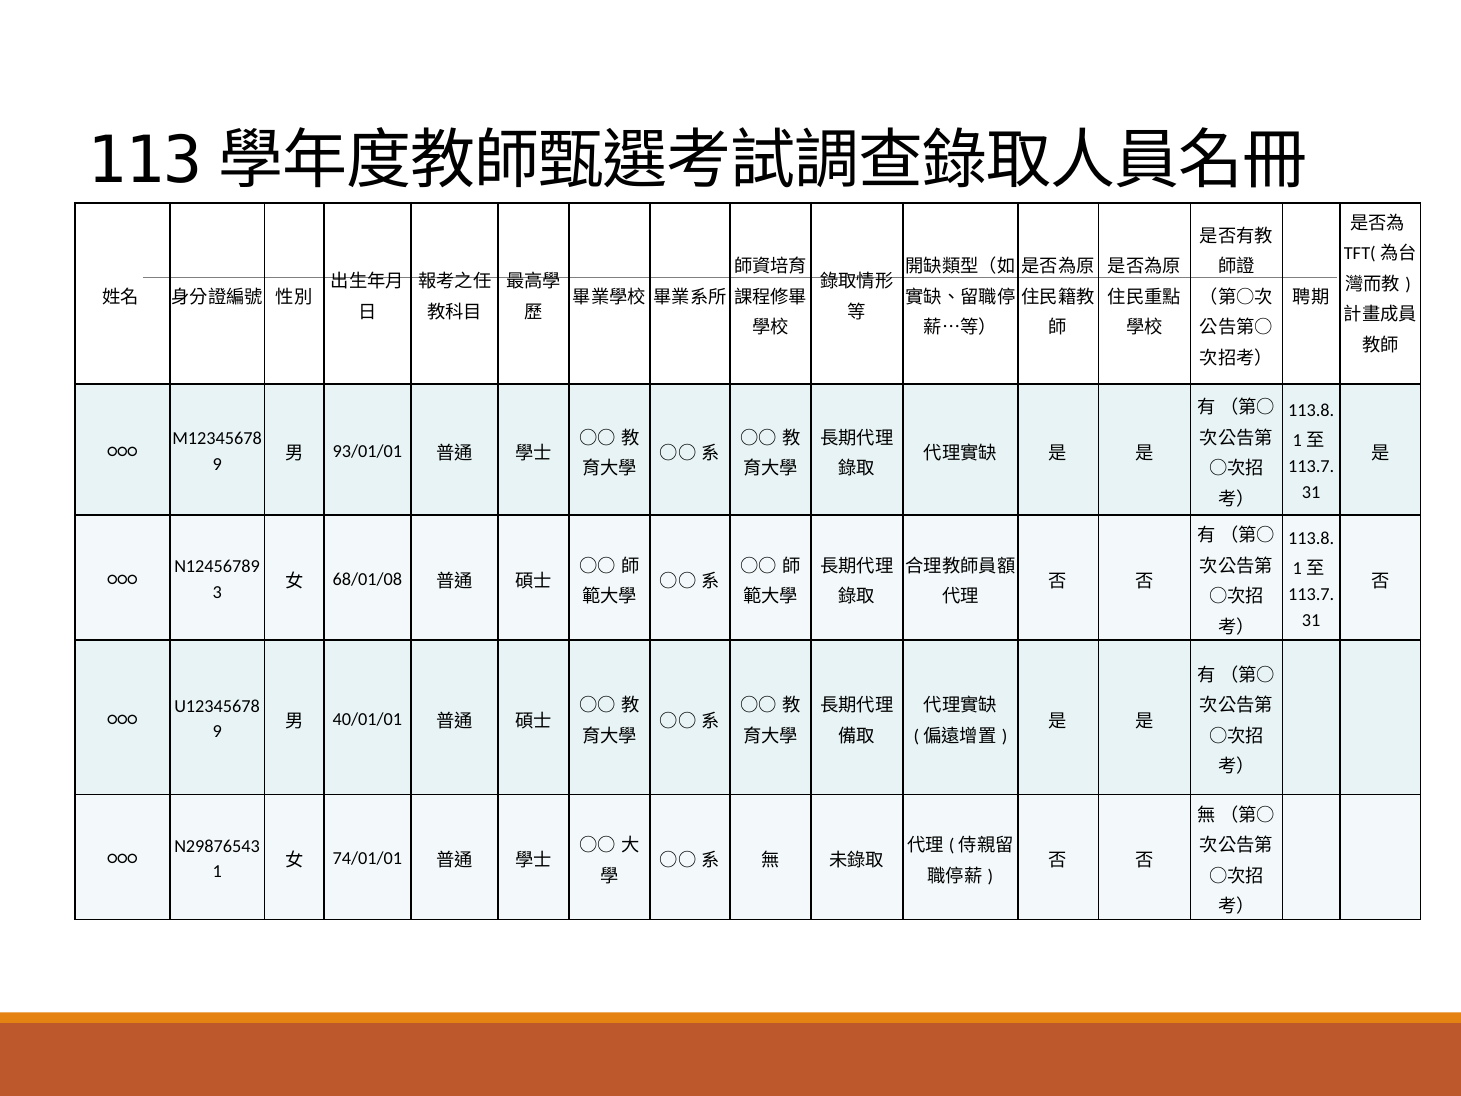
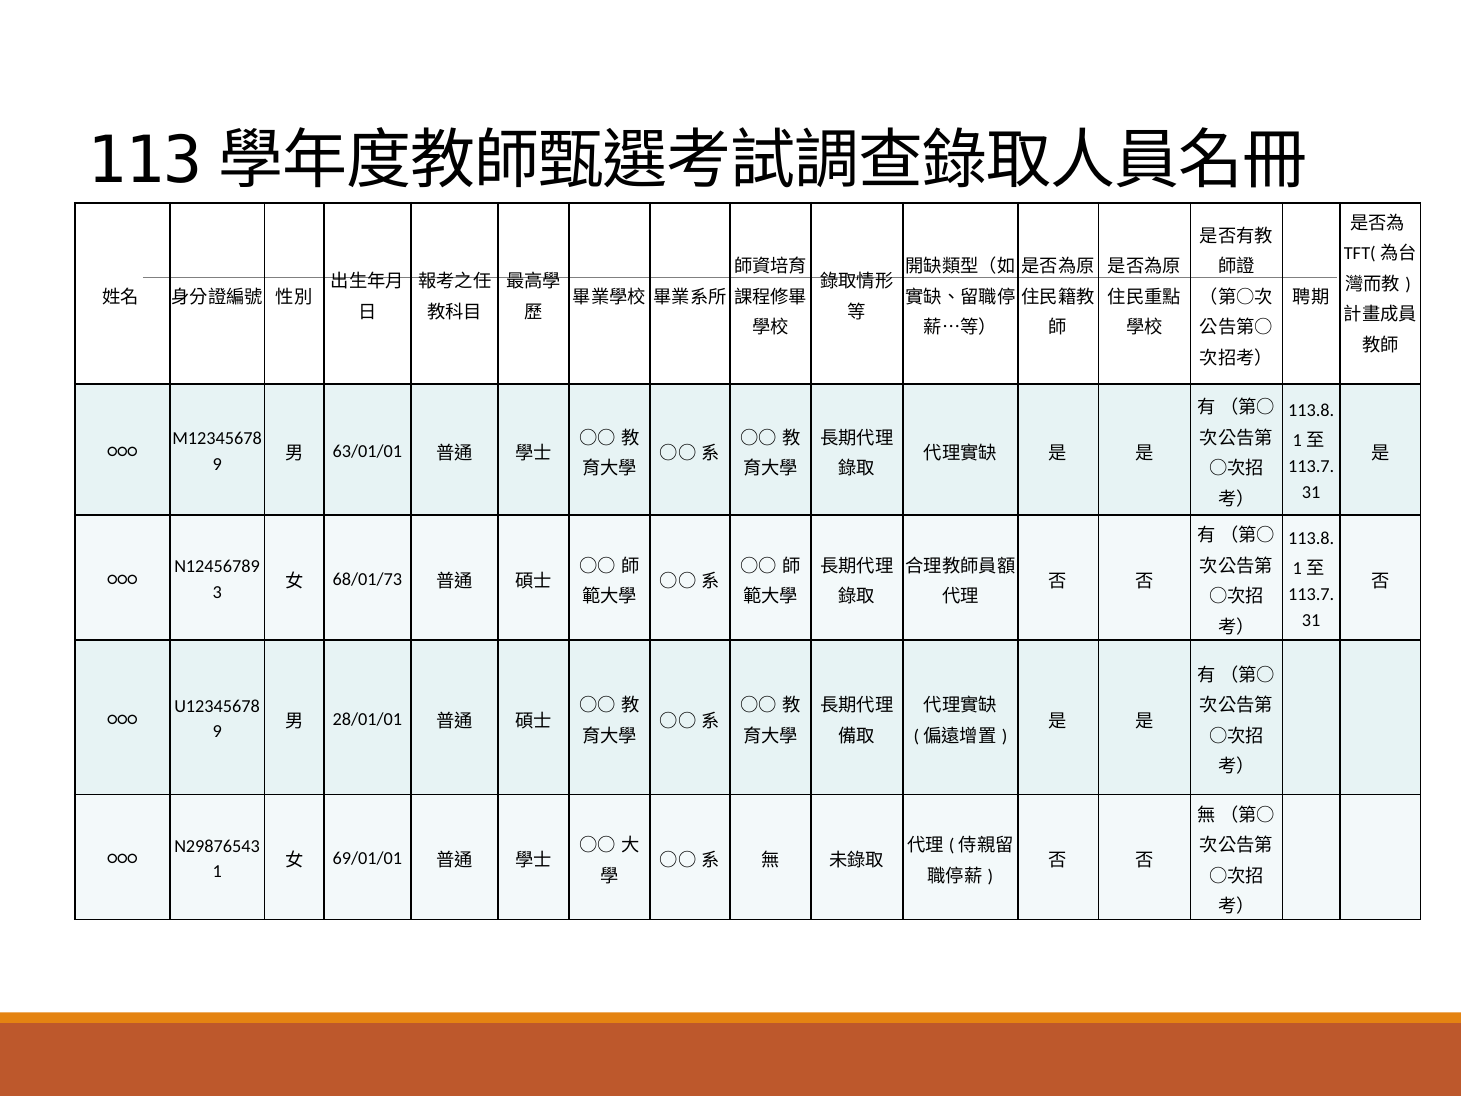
93/01/01: 93/01/01 -> 63/01/01
68/01/08: 68/01/08 -> 68/01/73
40/01/01: 40/01/01 -> 28/01/01
74/01/01: 74/01/01 -> 69/01/01
